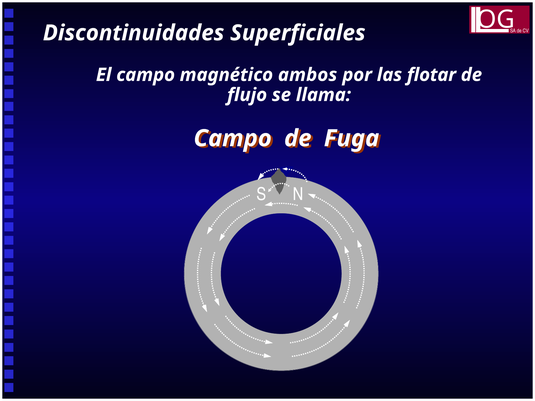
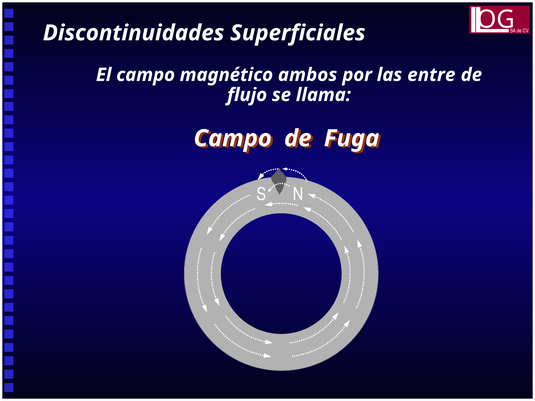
flotar: flotar -> entre
